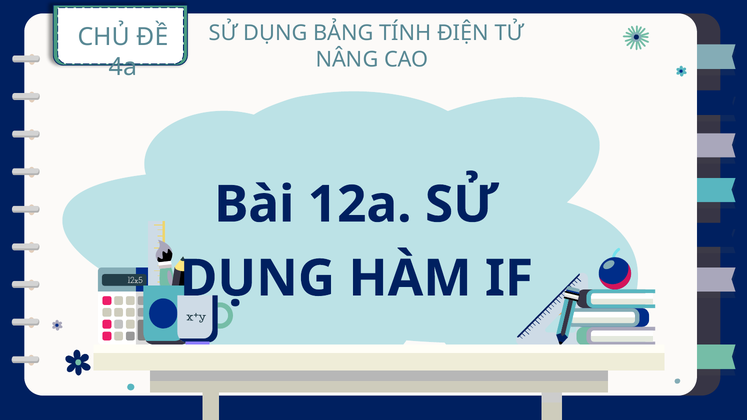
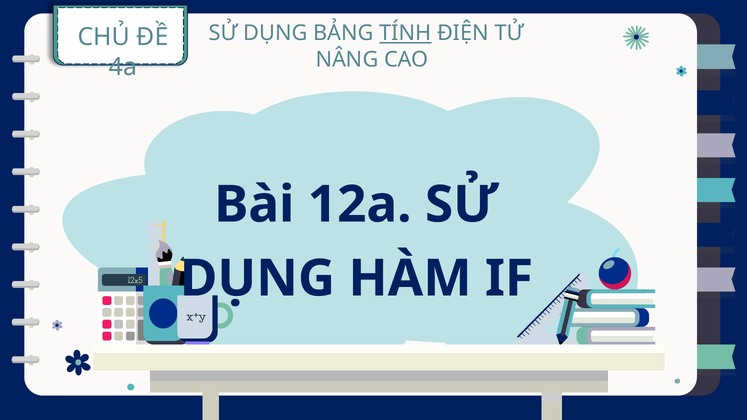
TÍNH underline: none -> present
